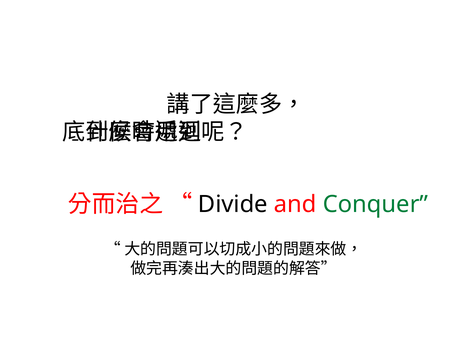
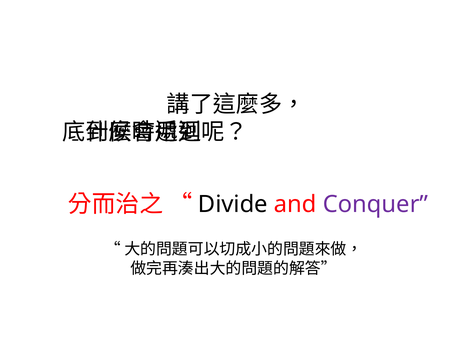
Conquer colour: green -> purple
